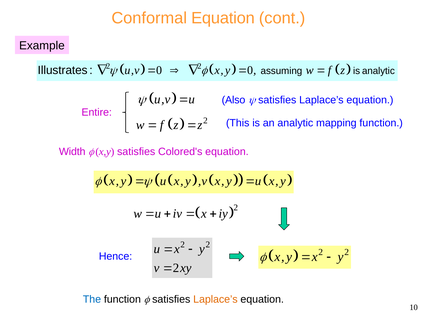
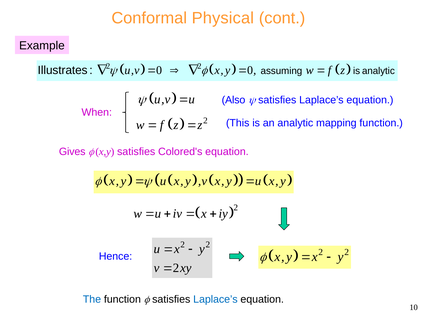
Conformal Equation: Equation -> Physical
Entire: Entire -> When
Width: Width -> Gives
Laplace’s at (215, 299) colour: orange -> blue
